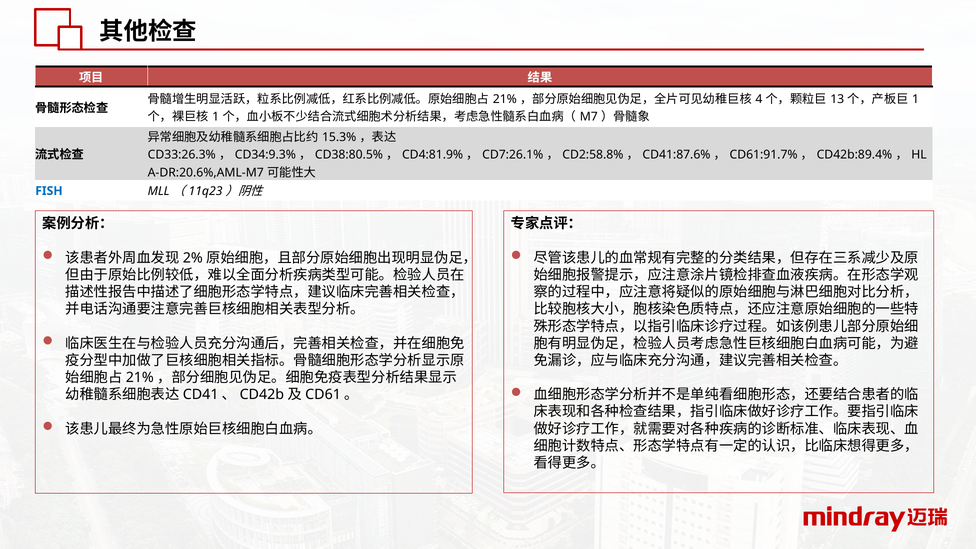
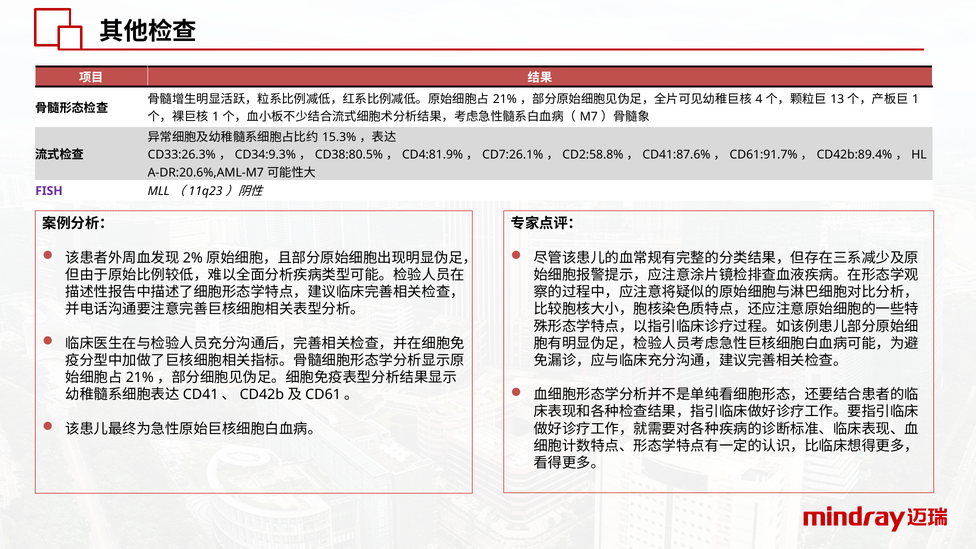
FISH colour: blue -> purple
